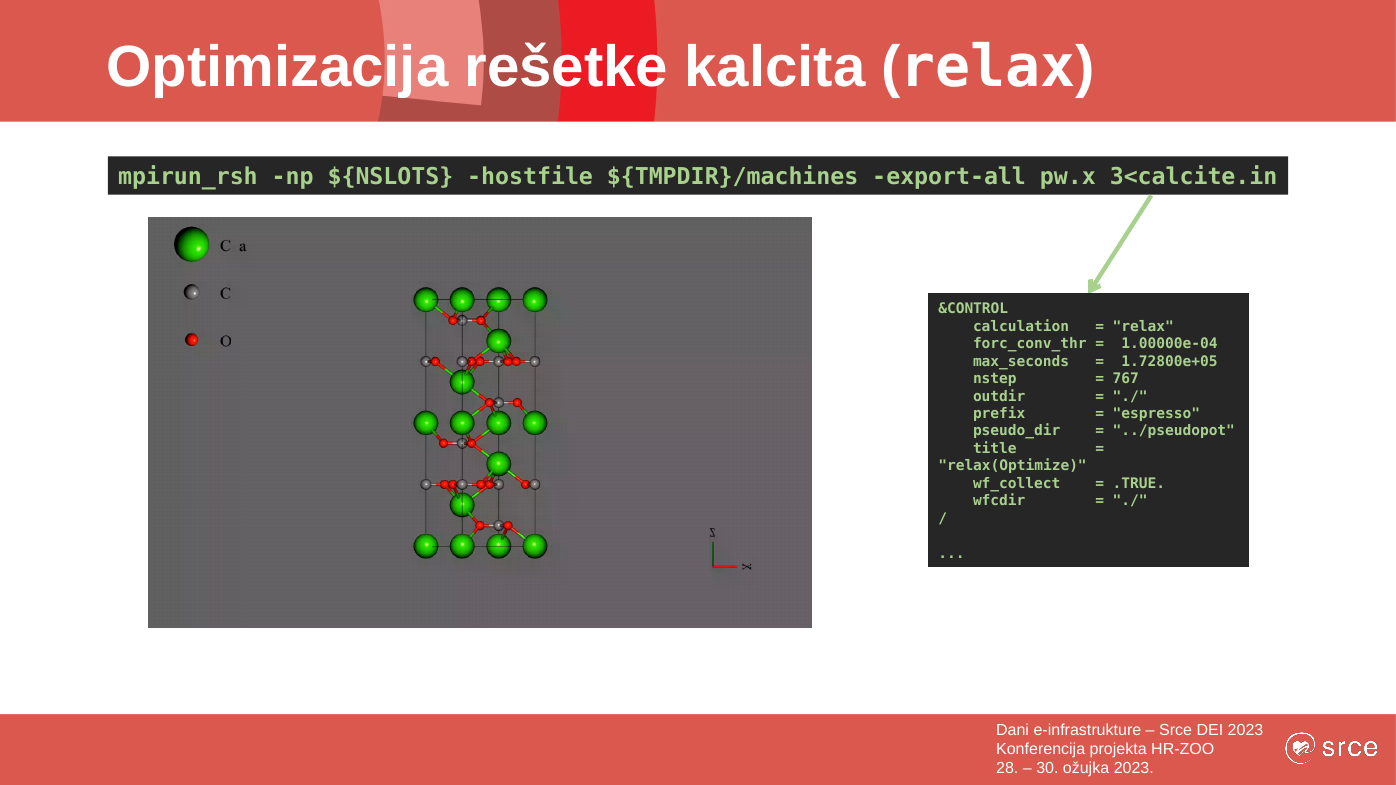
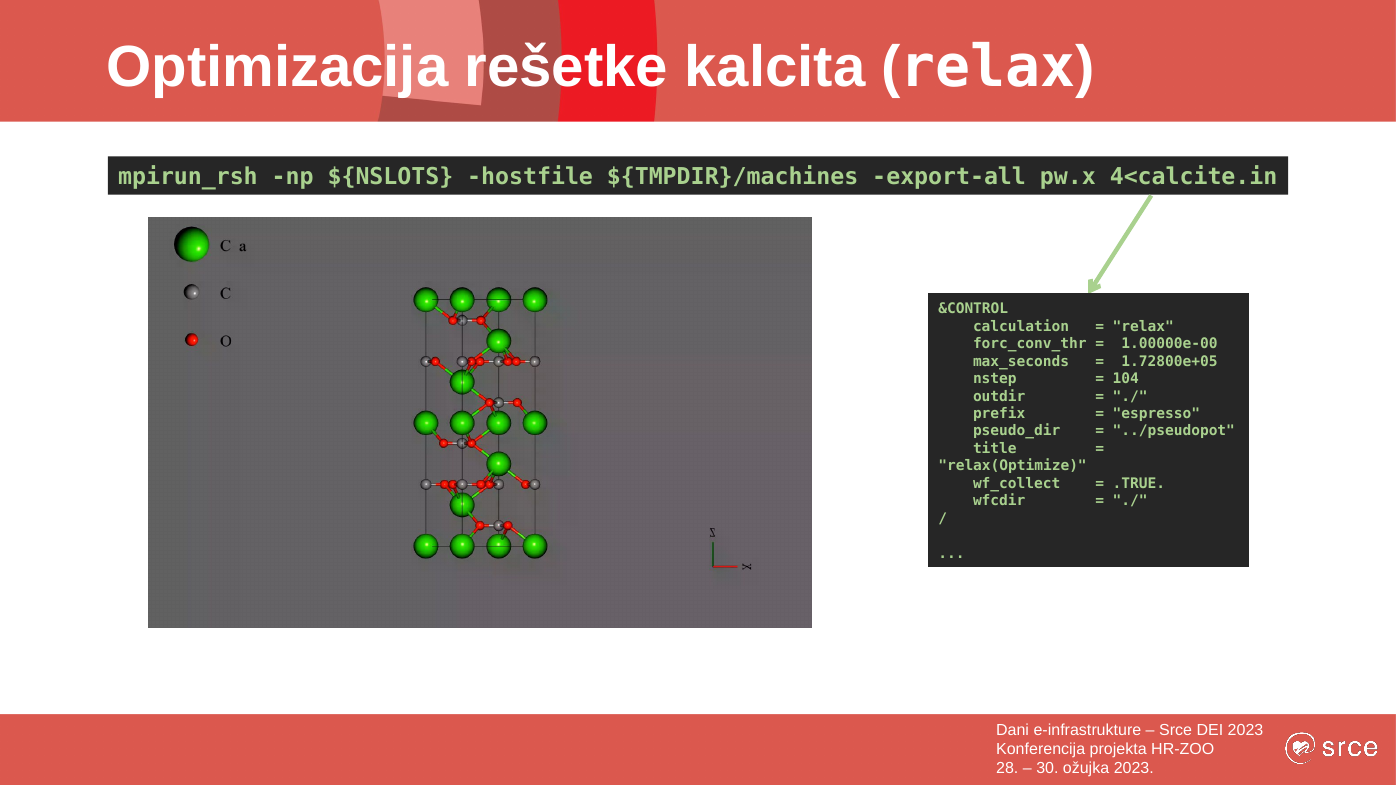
3<calcite.in: 3<calcite.in -> 4<calcite.in
1.00000e-04: 1.00000e-04 -> 1.00000e-00
767: 767 -> 104
